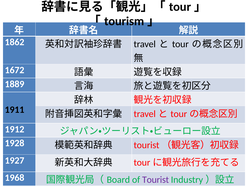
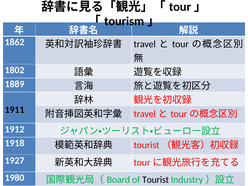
1672: 1672 -> 1802
1928: 1928 -> 1918
1968: 1968 -> 1980
Tourist colour: purple -> black
